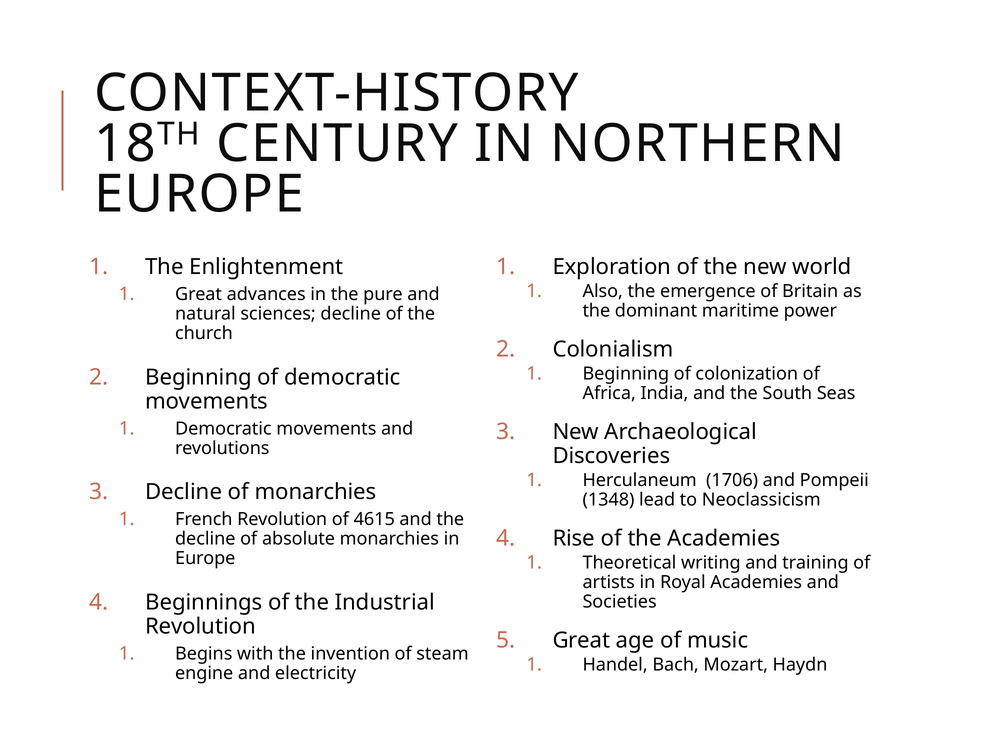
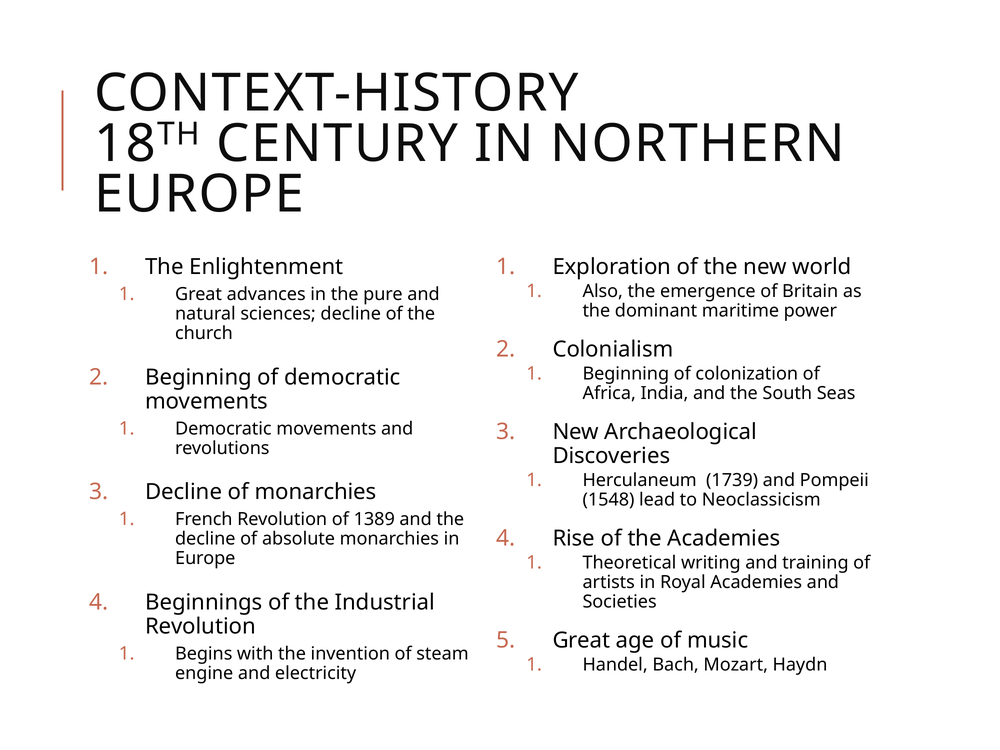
1706: 1706 -> 1739
1348: 1348 -> 1548
4615: 4615 -> 1389
